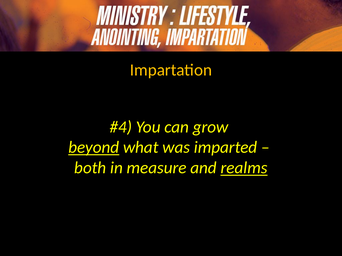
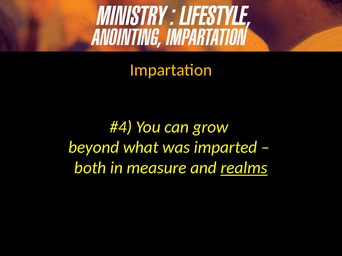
beyond underline: present -> none
